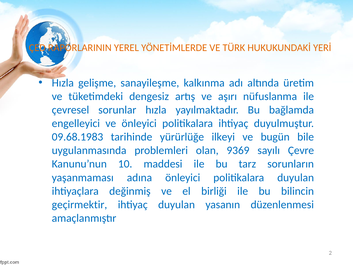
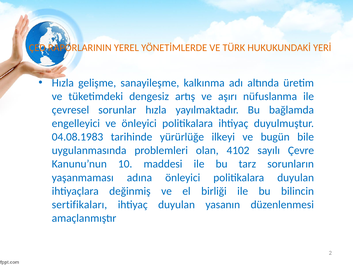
09.68.1983: 09.68.1983 -> 04.08.1983
9369: 9369 -> 4102
geçirmektir: geçirmektir -> sertifikaları
